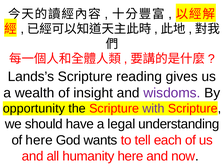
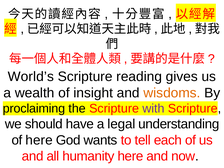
Lands’s: Lands’s -> World’s
wisdoms colour: purple -> orange
opportunity: opportunity -> proclaiming
